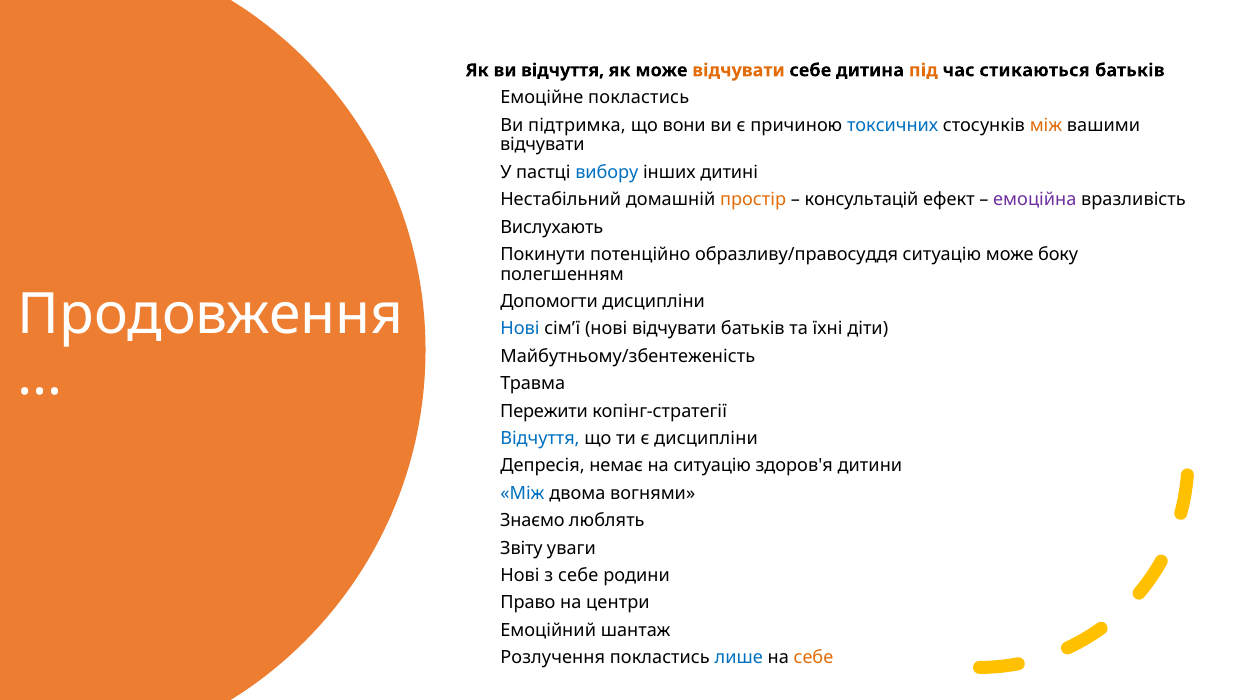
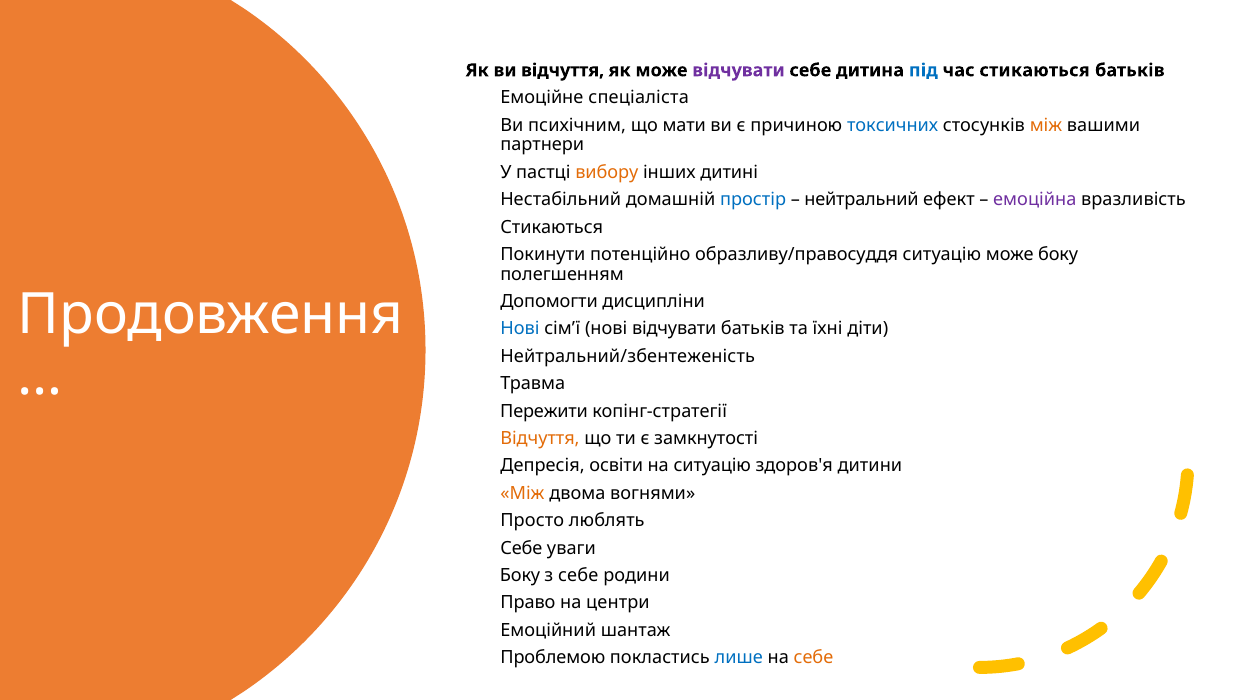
відчувати at (739, 70) colour: orange -> purple
під colour: orange -> blue
Емоційне покластись: покластись -> спеціаліста
підтримка: підтримка -> психічним
вони: вони -> мати
відчувати at (542, 145): відчувати -> партнери
вибору colour: blue -> orange
простір colour: orange -> blue
консультацій: консультацій -> нейтральний
Вислухають at (552, 227): Вислухають -> Стикаються
Майбутньому/збентеженість: Майбутньому/збентеженість -> Нейтральний/збентеженість
Відчуття at (540, 439) colour: blue -> orange
є дисципліни: дисципліни -> замкнутості
немає: немає -> освіти
Між at (522, 494) colour: blue -> orange
Знаємо: Знаємо -> Просто
Звіту at (521, 548): Звіту -> Себе
Нові at (520, 576): Нові -> Боку
Розлучення: Розлучення -> Проблемою
